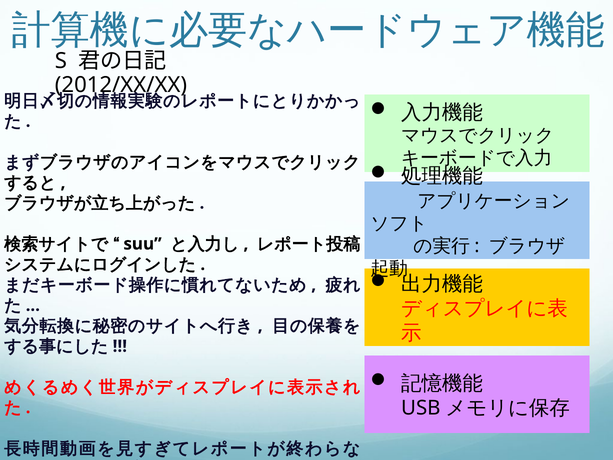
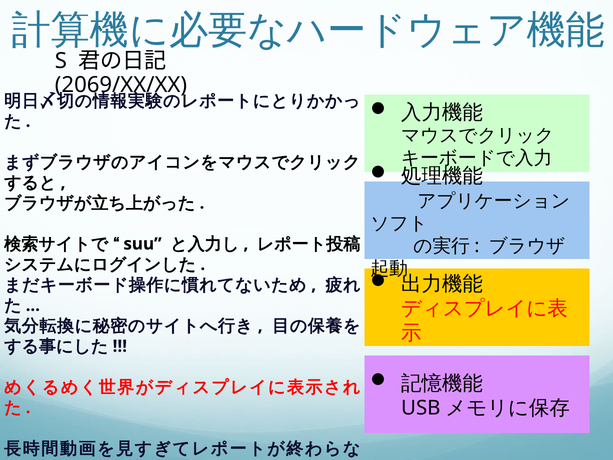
2012/XX/XX: 2012/XX/XX -> 2069/XX/XX
